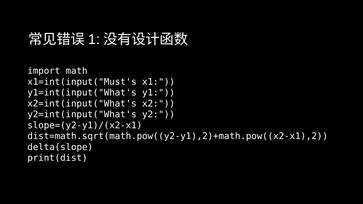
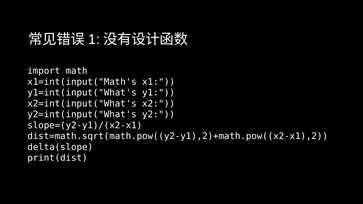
x1=int(input("Must's: x1=int(input("Must's -> x1=int(input("Math's
